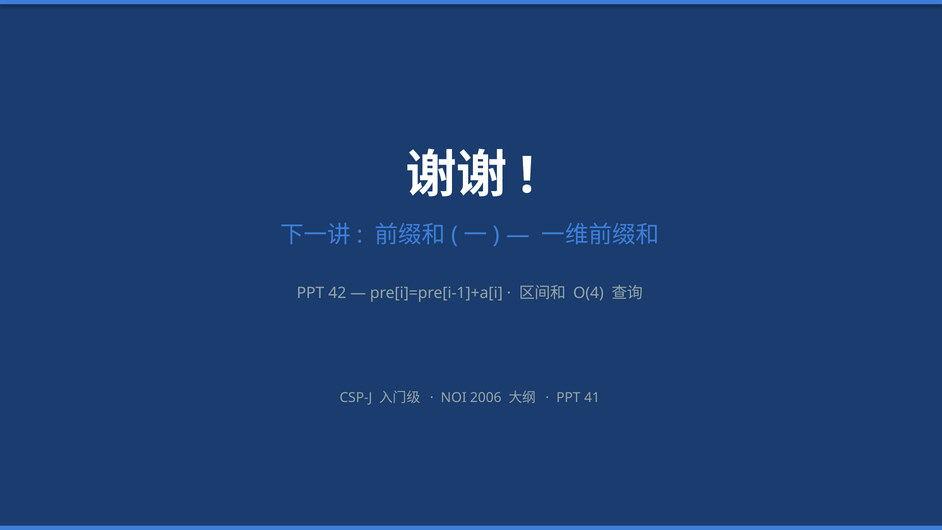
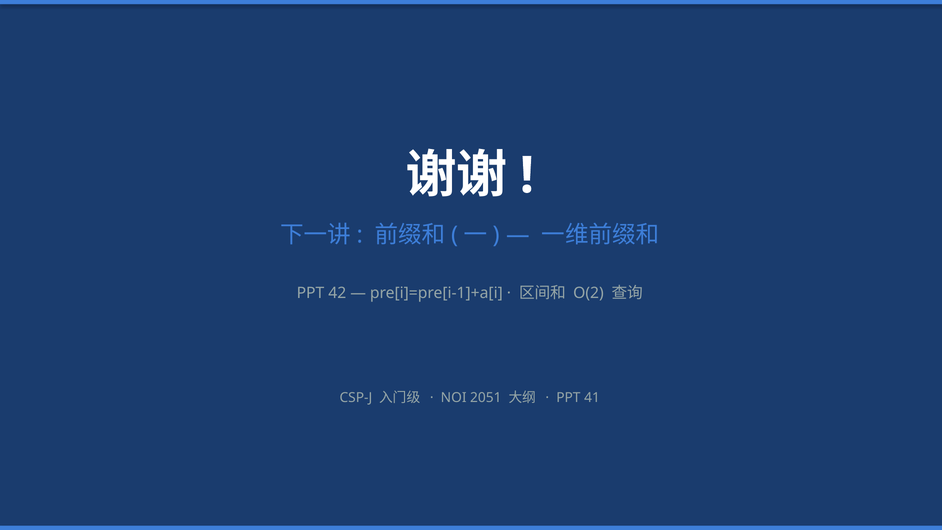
O(4: O(4 -> O(2
2006: 2006 -> 2051
